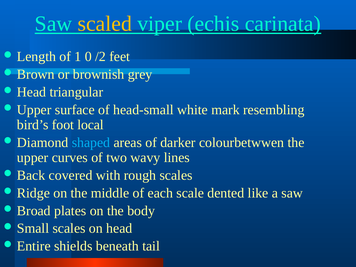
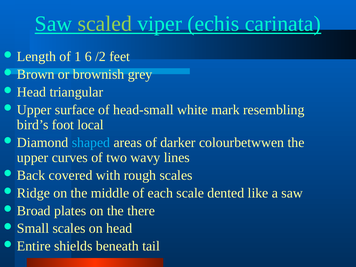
scaled colour: yellow -> light green
0: 0 -> 6
body: body -> there
